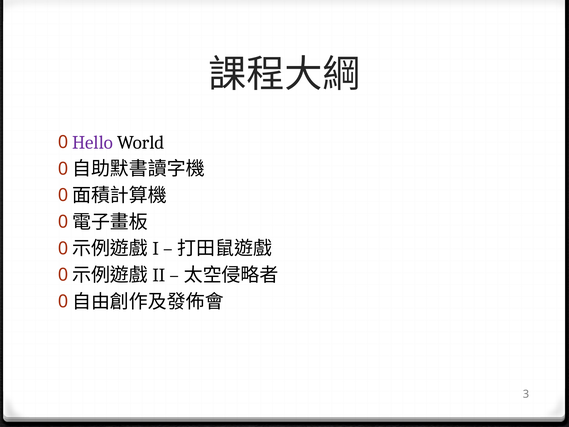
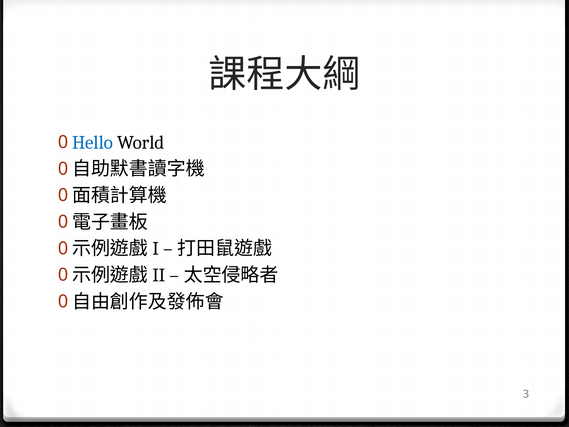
Hello colour: purple -> blue
